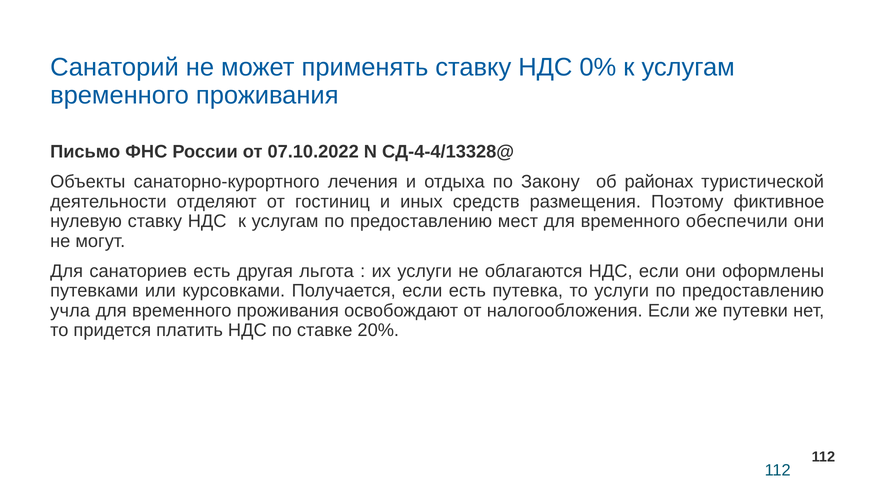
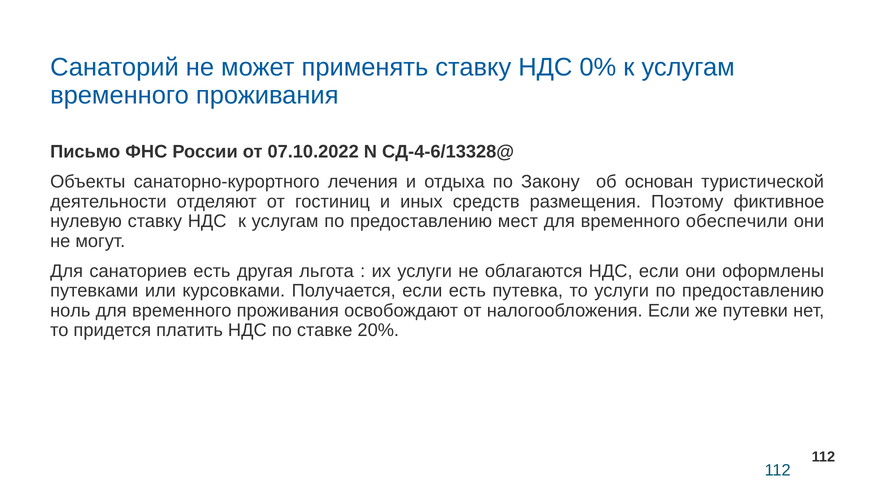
СД-4-4/13328@: СД-4-4/13328@ -> СД-4-6/13328@
районах: районах -> основан
учла: учла -> ноль
